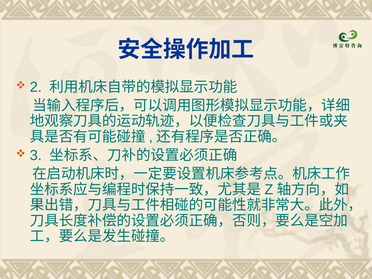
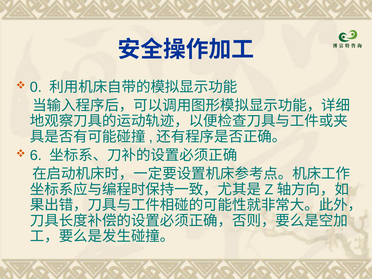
2: 2 -> 0
3: 3 -> 6
